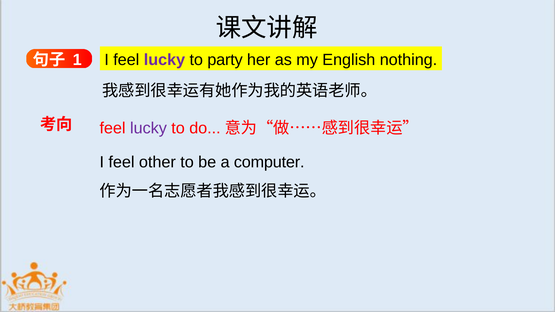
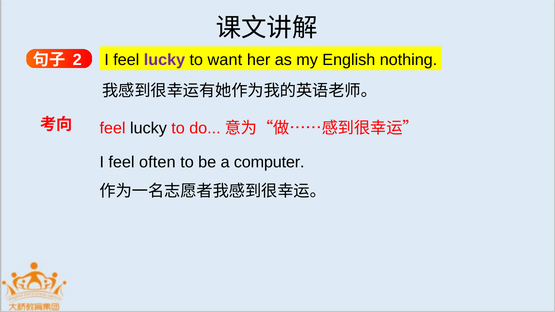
party: party -> want
1: 1 -> 2
lucky at (148, 128) colour: purple -> black
other: other -> often
